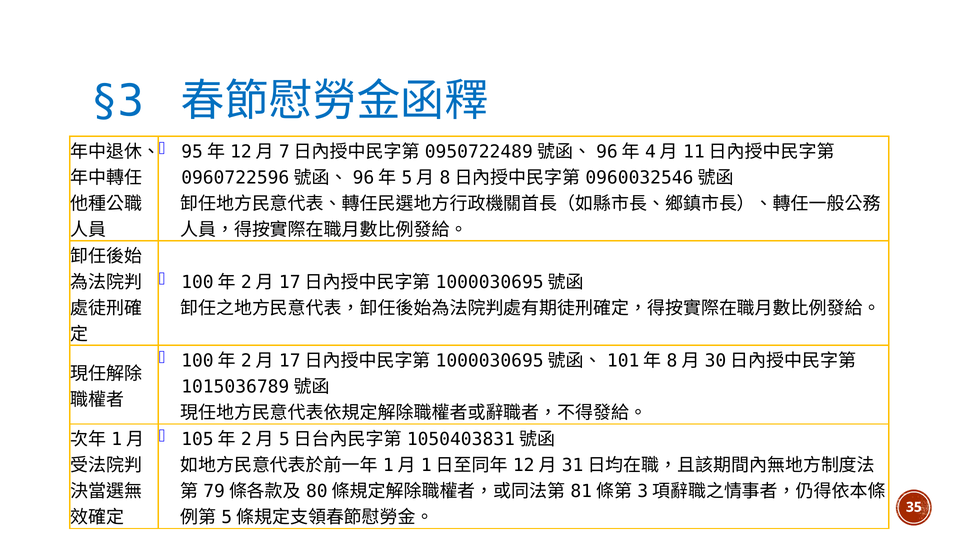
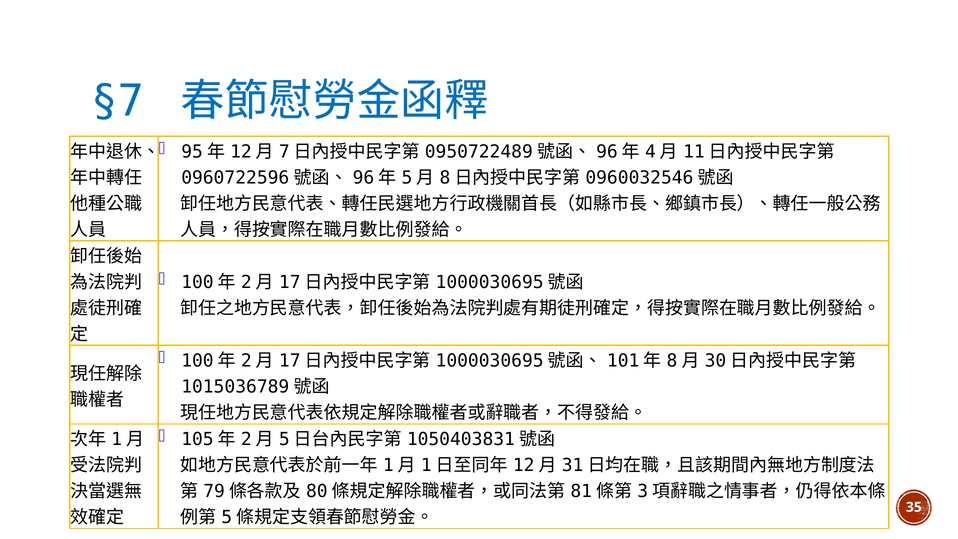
§3: §3 -> §7
